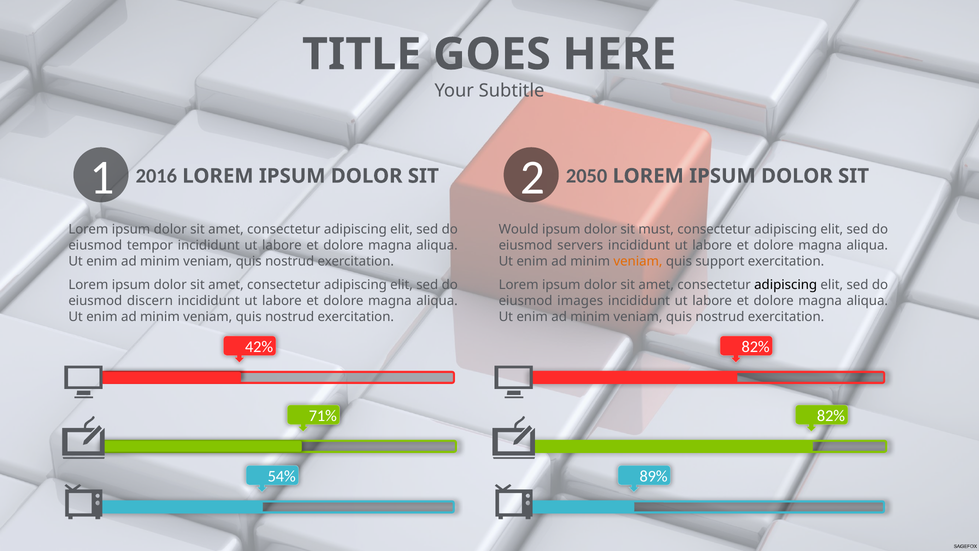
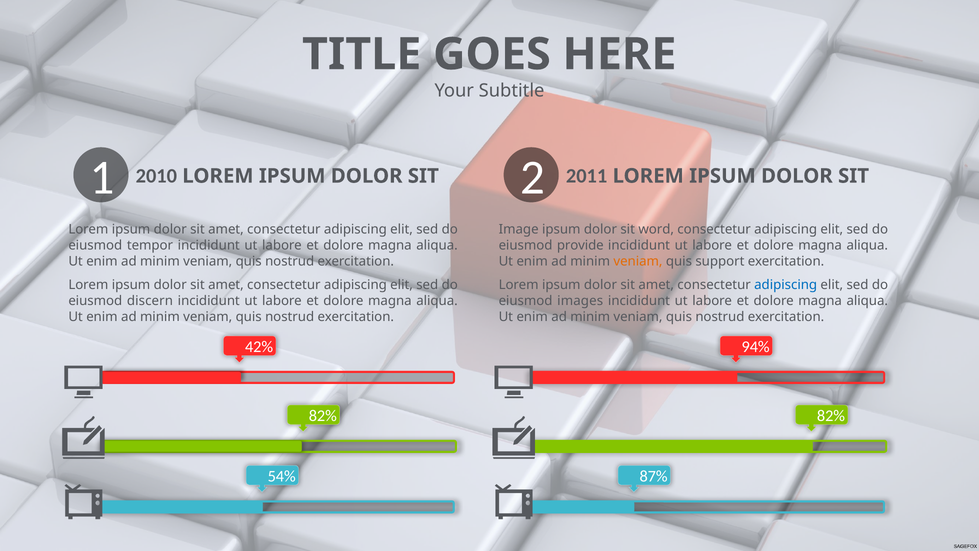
2016: 2016 -> 2010
2050: 2050 -> 2011
Would: Would -> Image
must: must -> word
servers: servers -> provide
adipiscing at (786, 285) colour: black -> blue
82% at (756, 347): 82% -> 94%
71% at (323, 416): 71% -> 82%
89%: 89% -> 87%
